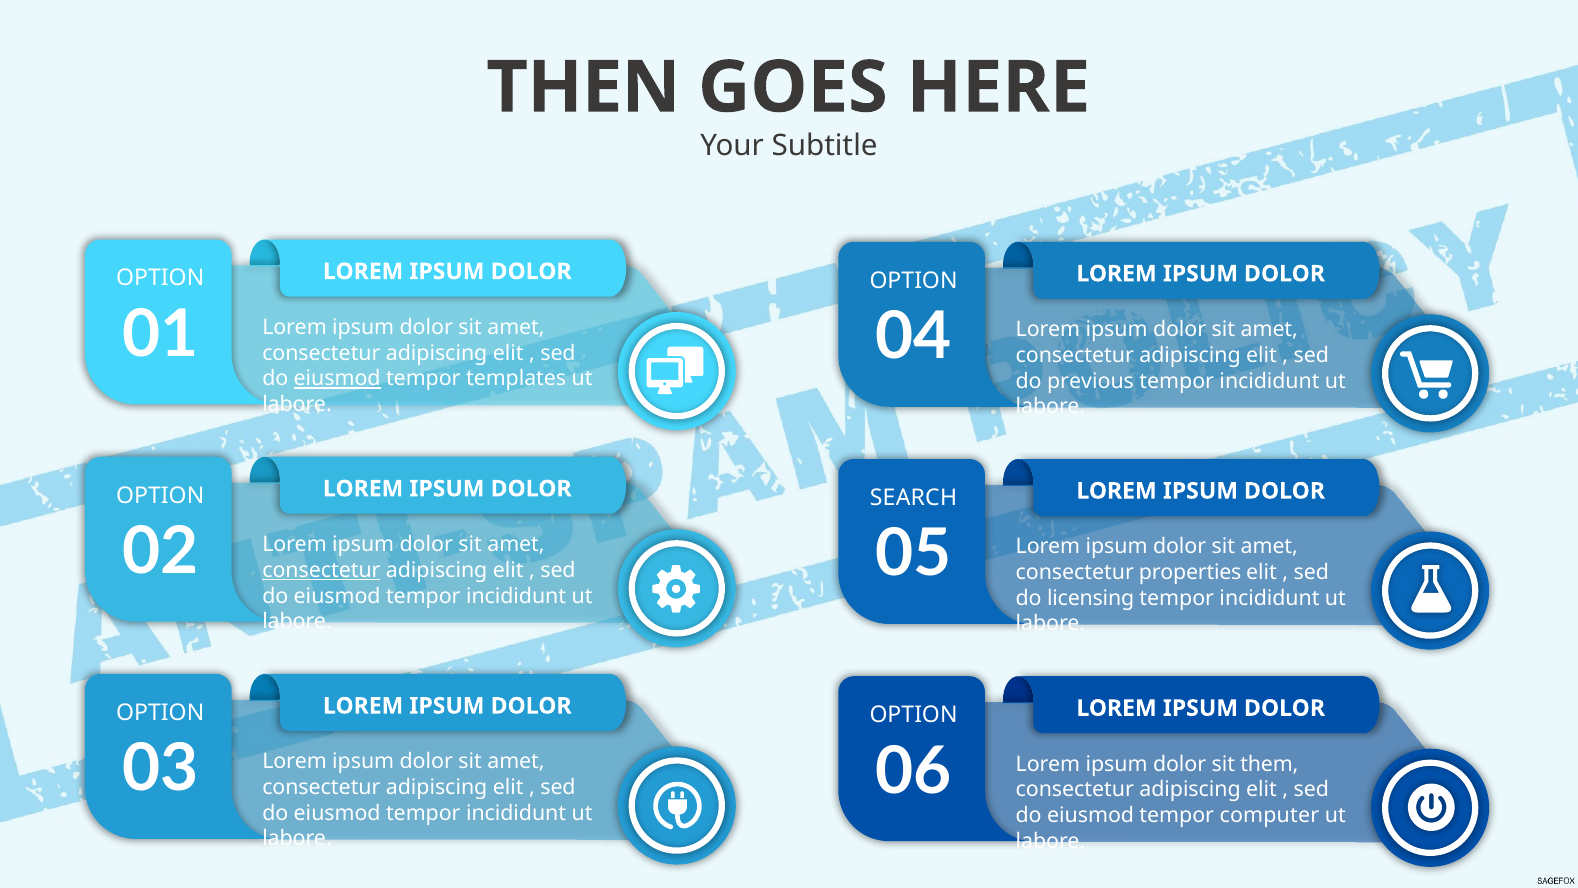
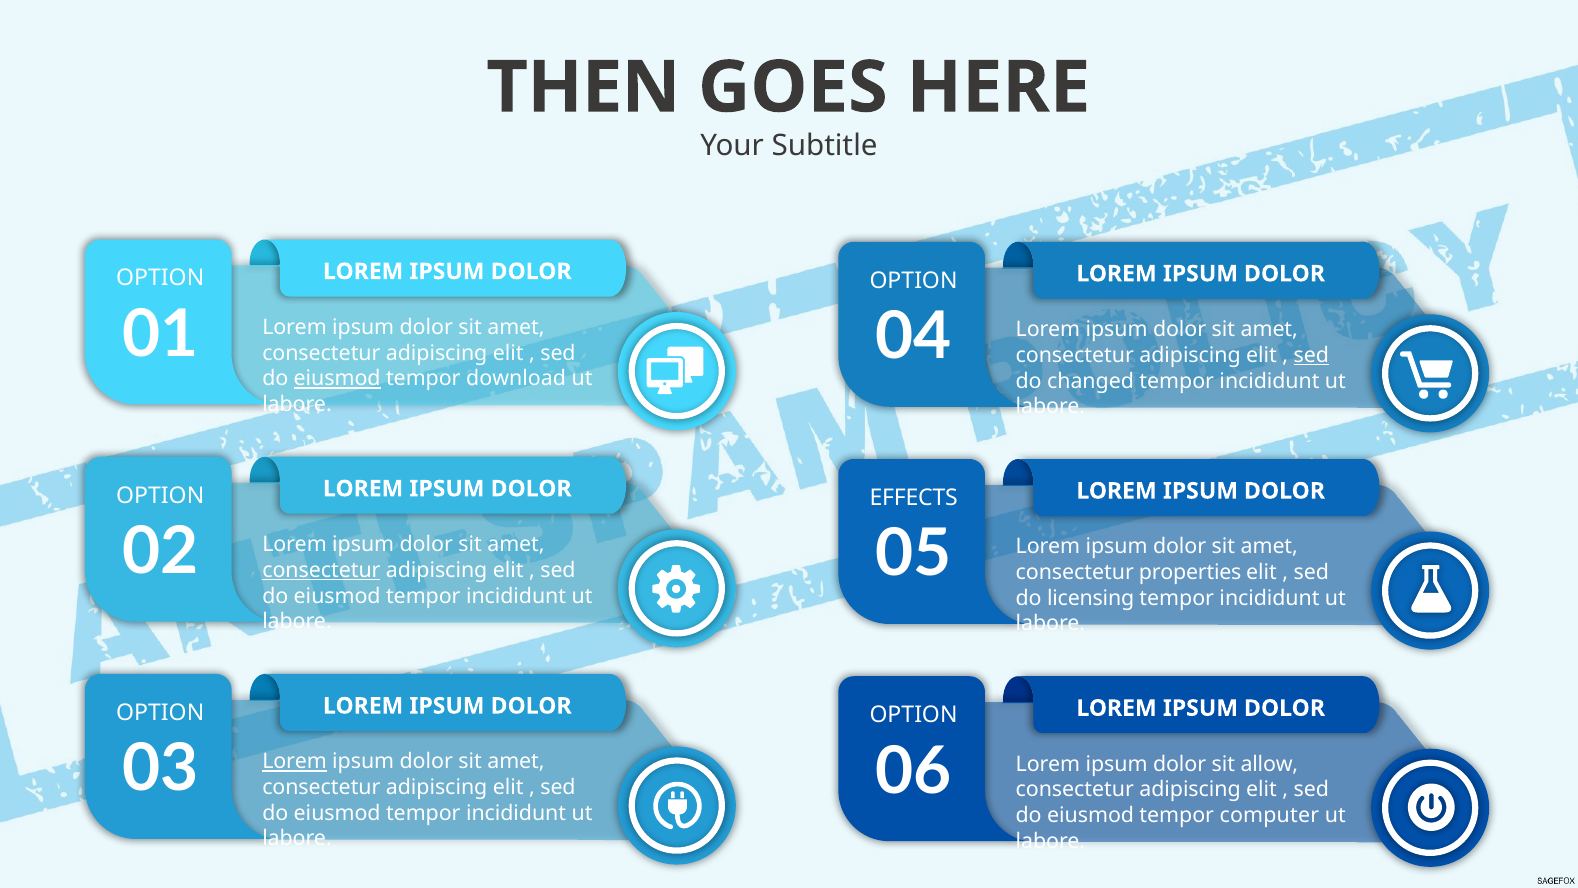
sed at (1311, 355) underline: none -> present
templates: templates -> download
previous: previous -> changed
SEARCH: SEARCH -> EFFECTS
Lorem at (295, 761) underline: none -> present
them: them -> allow
